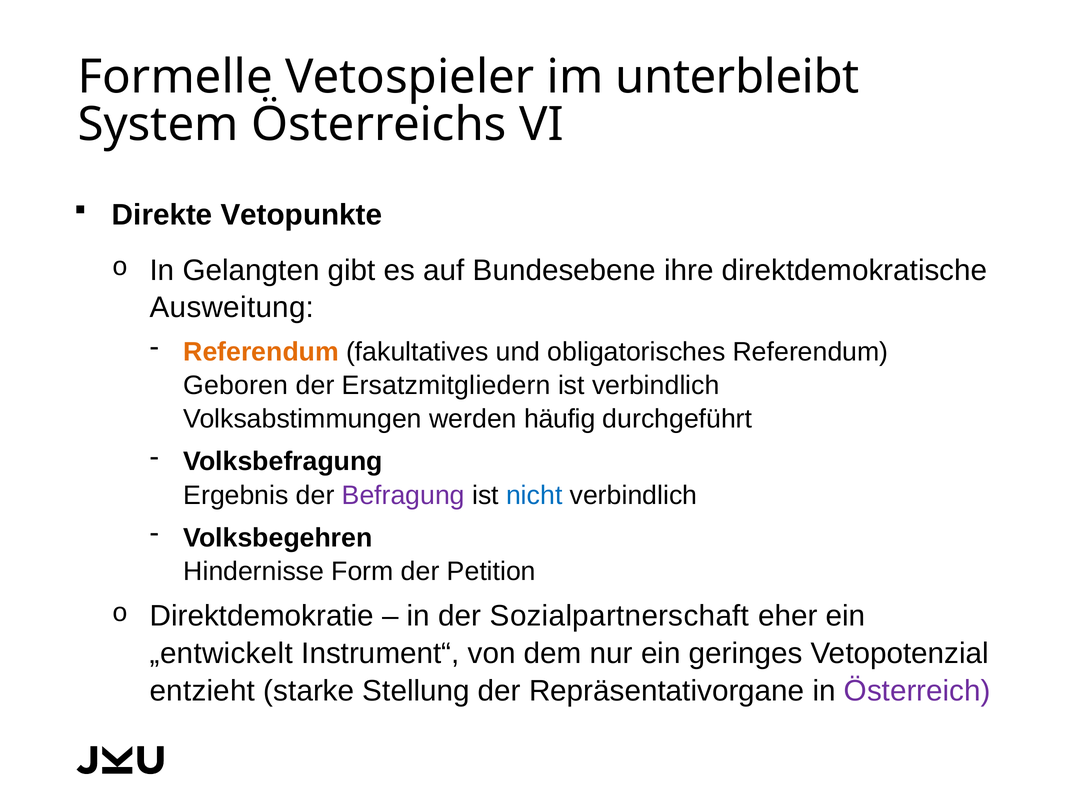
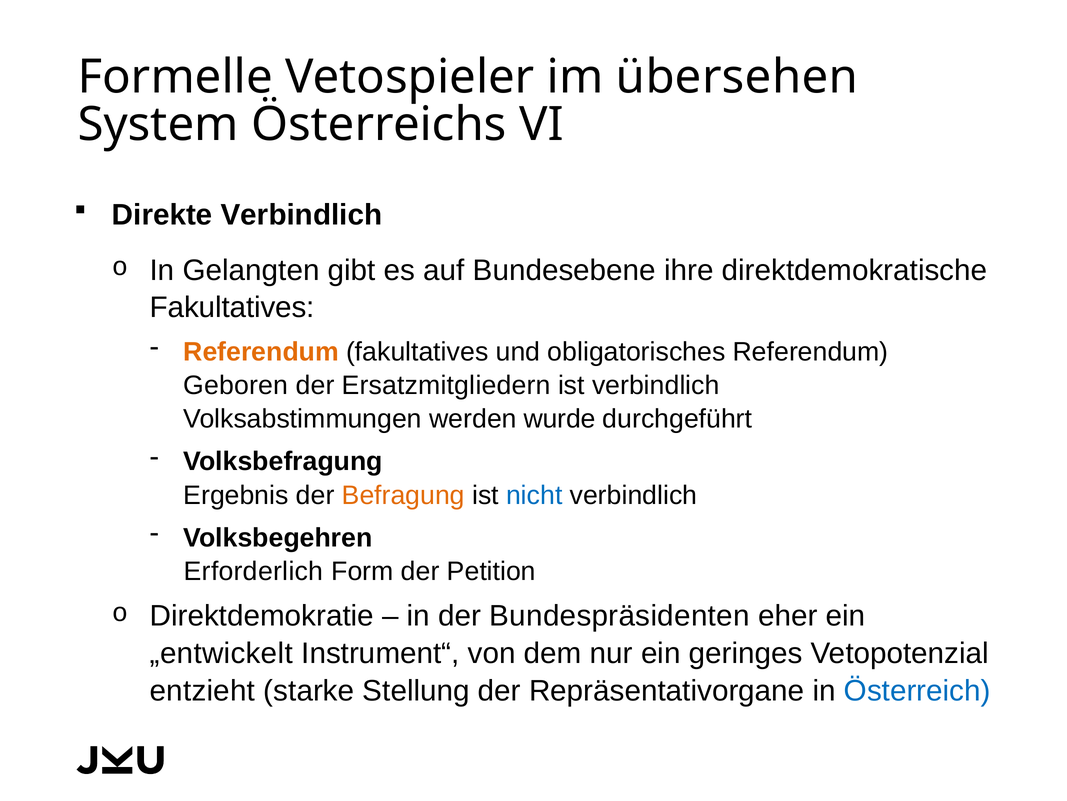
unterbleibt: unterbleibt -> übersehen
Direkte Vetopunkte: Vetopunkte -> Verbindlich
Ausweitung at (232, 307): Ausweitung -> Fakultatives
häufig: häufig -> wurde
Befragung colour: purple -> orange
Hindernisse: Hindernisse -> Erforderlich
Sozialpartnerschaft: Sozialpartnerschaft -> Bundespräsidenten
Österreich colour: purple -> blue
